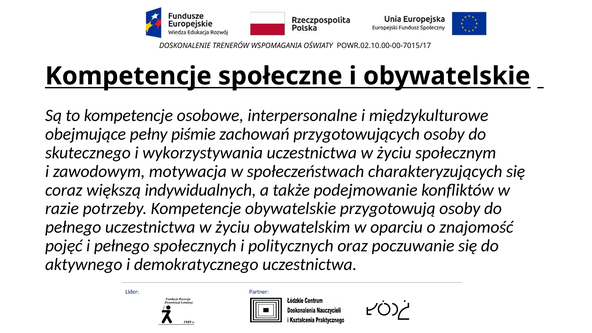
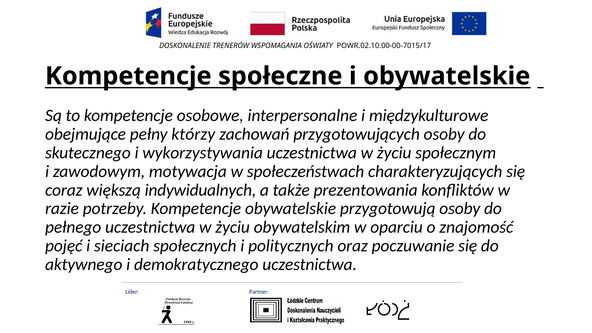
piśmie: piśmie -> którzy
podejmowanie: podejmowanie -> prezentowania
i pełnego: pełnego -> sieciach
